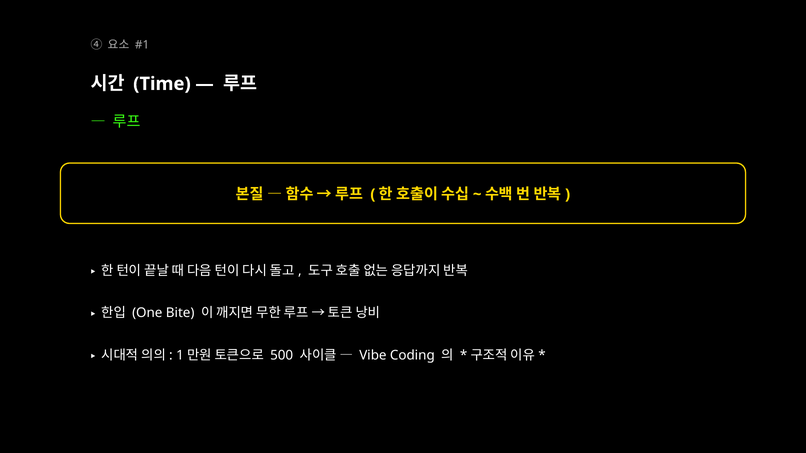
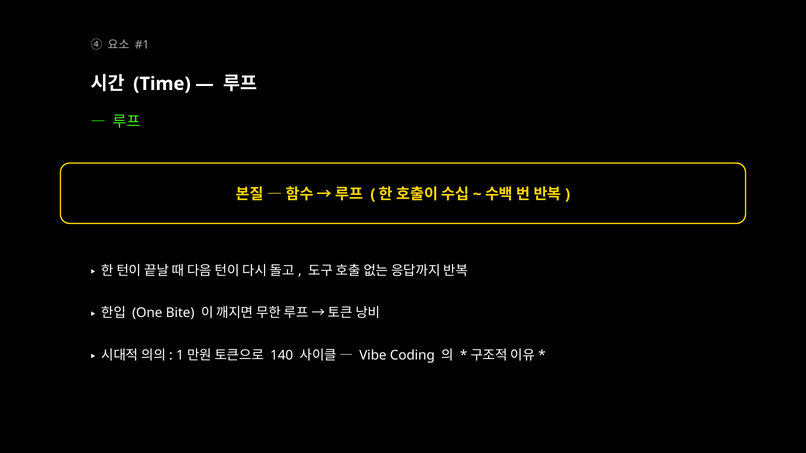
500: 500 -> 140
